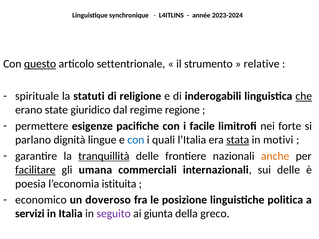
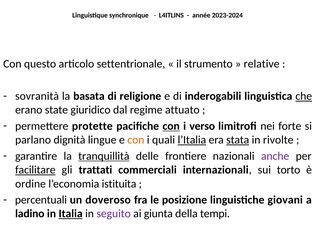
questo underline: present -> none
spirituale: spirituale -> sovranità
statuti: statuti -> basata
regione: regione -> attuato
esigenze: esigenze -> protette
con at (171, 126) underline: none -> present
facile: facile -> verso
con at (136, 140) colour: blue -> orange
l’Italia underline: none -> present
motivi: motivi -> rivolte
anche colour: orange -> purple
umana: umana -> trattati
sui delle: delle -> torto
poesia: poesia -> ordine
economico: economico -> percentuali
politica: politica -> giovani
servizi: servizi -> ladino
Italia underline: none -> present
greco: greco -> tempi
